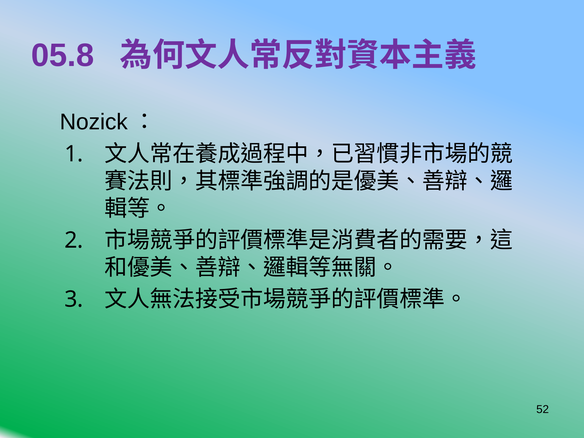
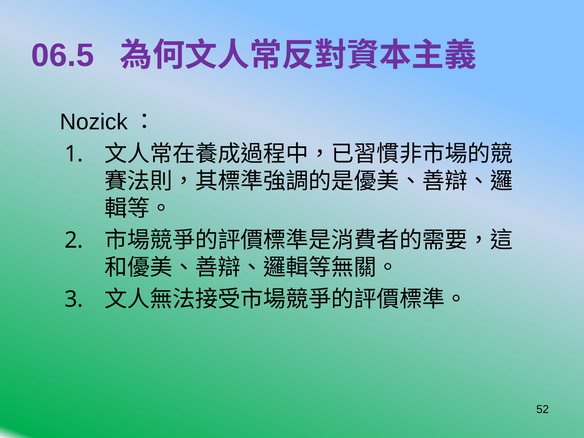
05.8: 05.8 -> 06.5
